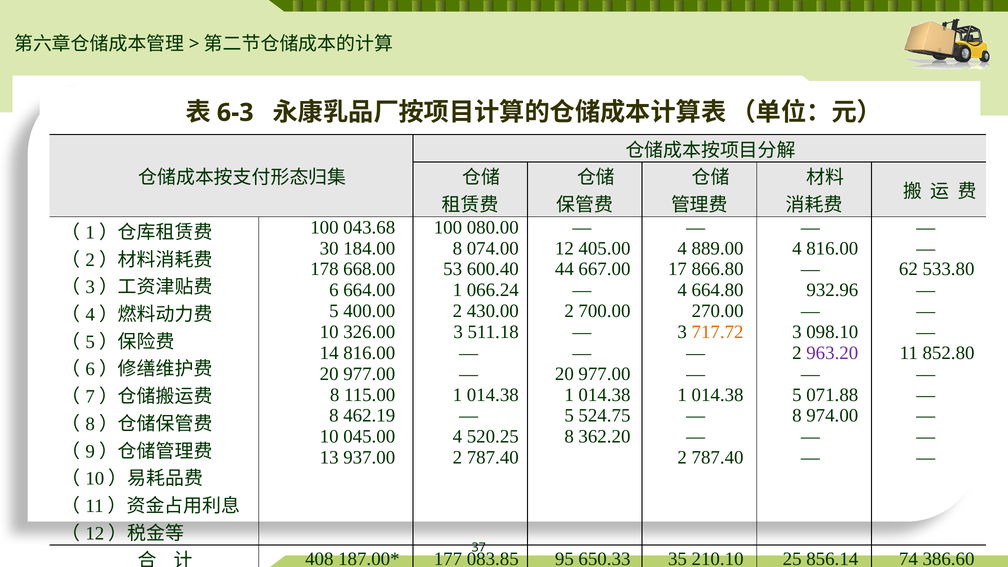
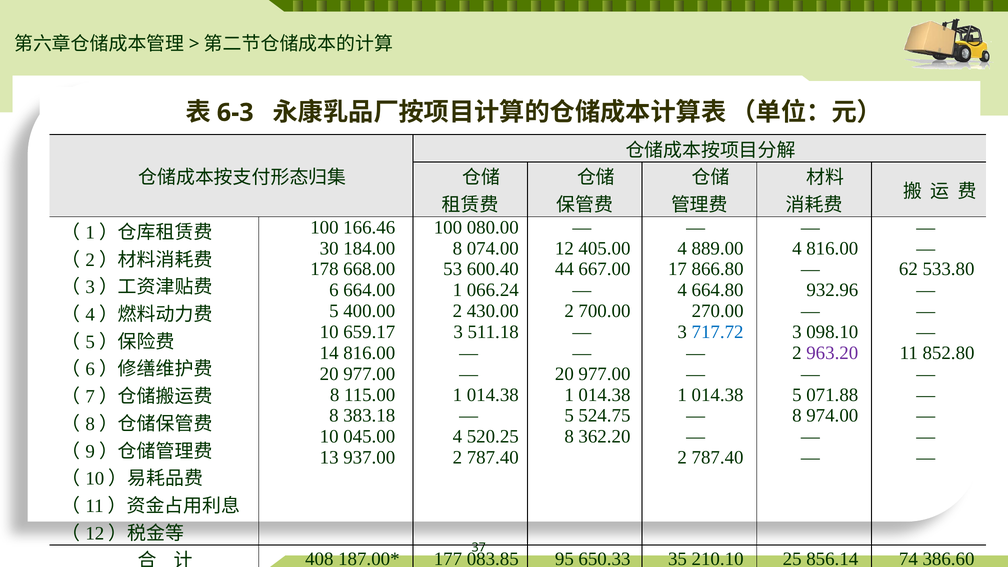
043.68: 043.68 -> 166.46
326.00: 326.00 -> 659.17
717.72 colour: orange -> blue
462.19: 462.19 -> 383.18
